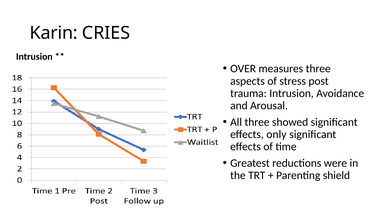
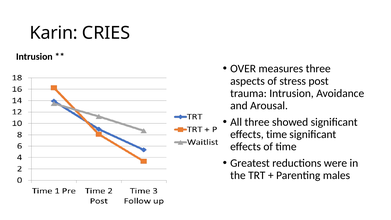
effects only: only -> time
shield: shield -> males
